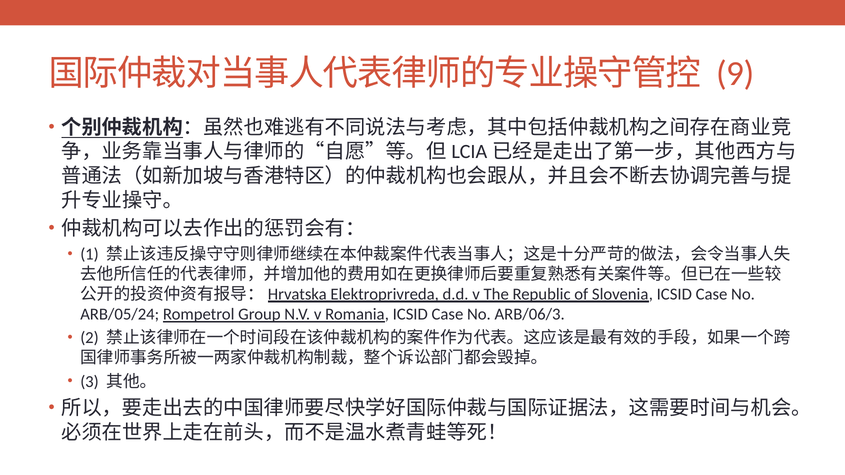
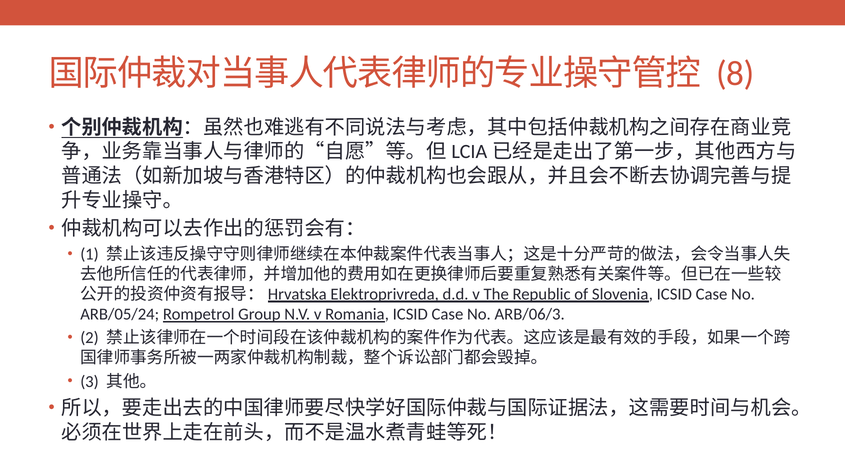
9: 9 -> 8
